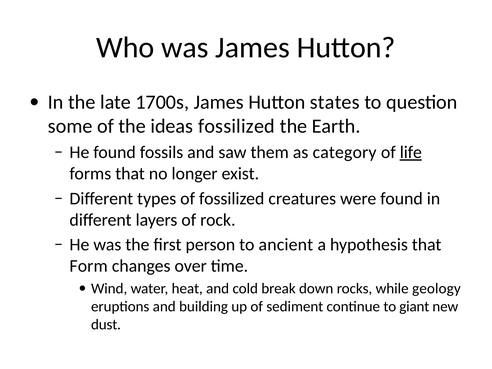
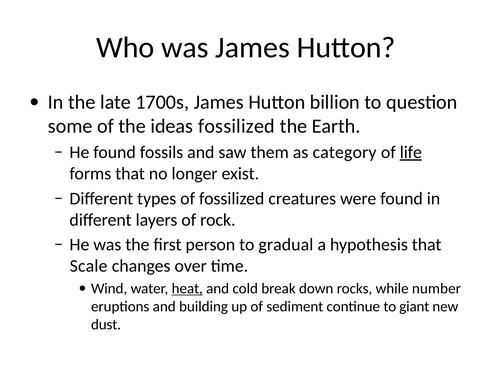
states: states -> billion
ancient: ancient -> gradual
Form: Form -> Scale
heat underline: none -> present
geology: geology -> number
